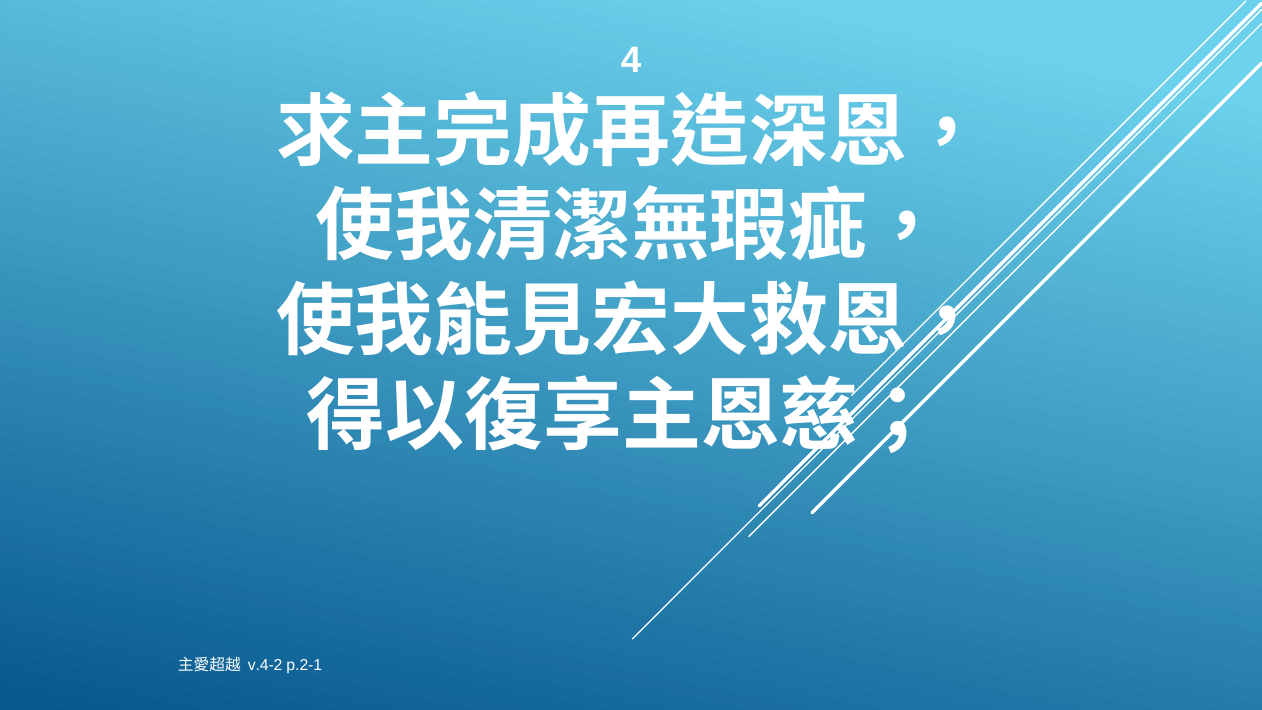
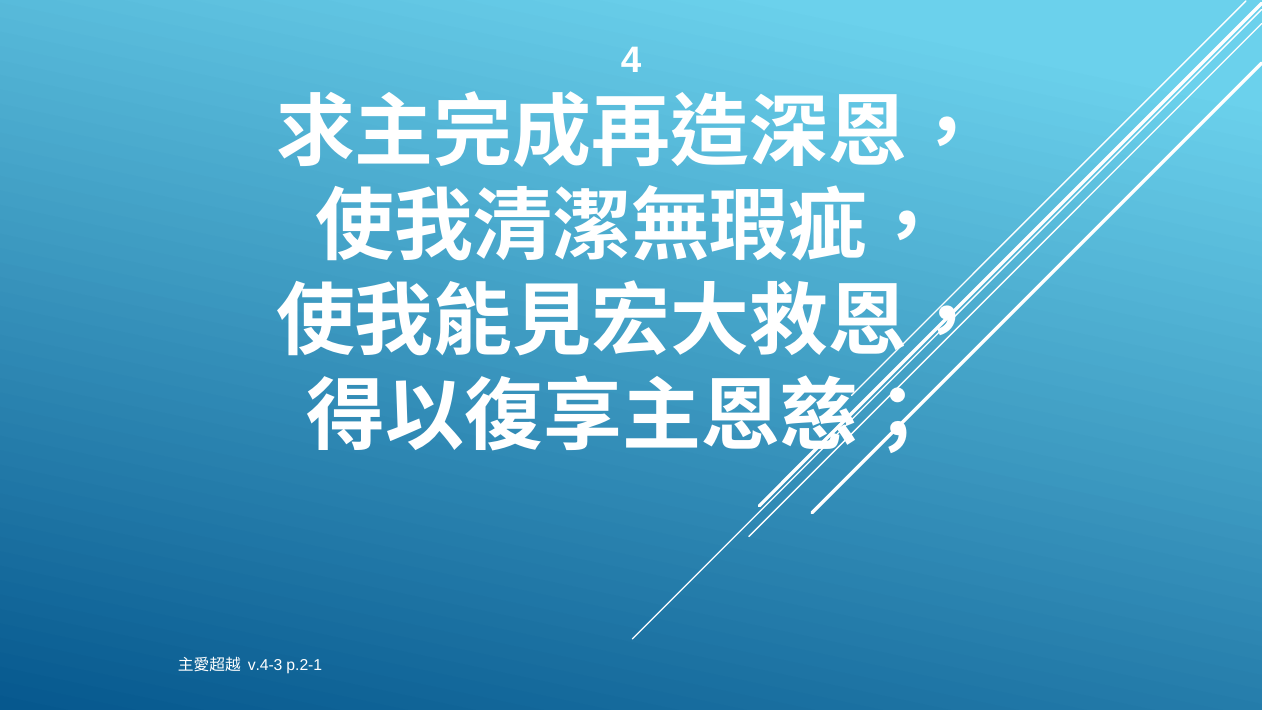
v.4-2: v.4-2 -> v.4-3
